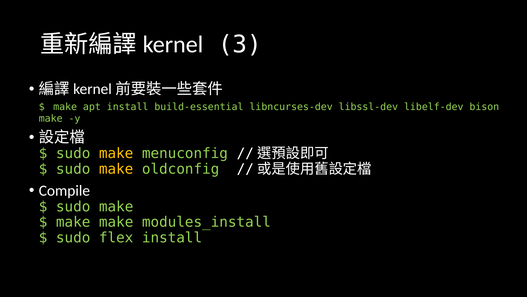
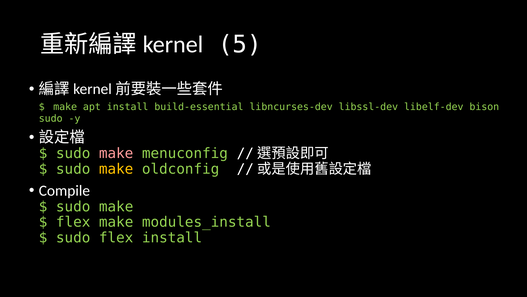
3: 3 -> 5
make at (51, 118): make -> sudo
make at (116, 153) colour: yellow -> pink
make at (73, 222): make -> flex
